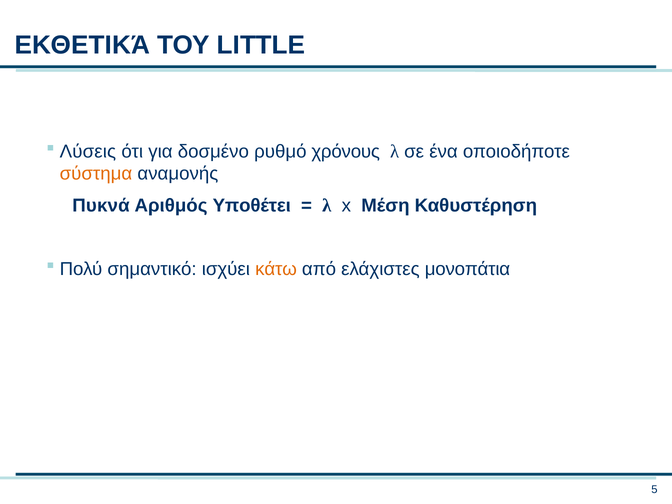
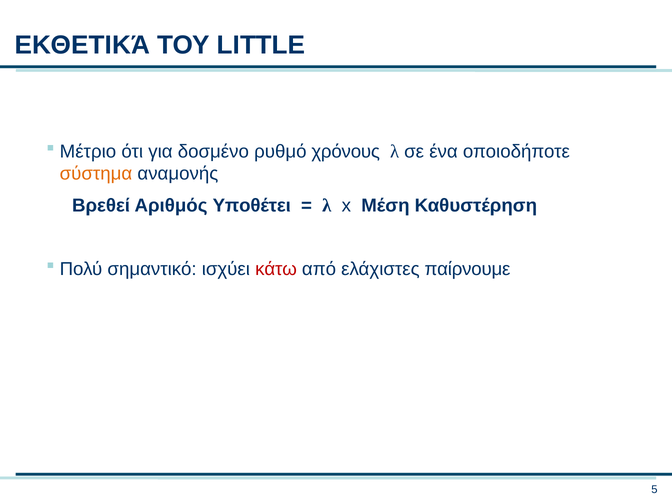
Λύσεις: Λύσεις -> Μέτριο
Πυκνά: Πυκνά -> Βρεθεί
κάτω colour: orange -> red
μονοπάτια: μονοπάτια -> παίρνουμε
